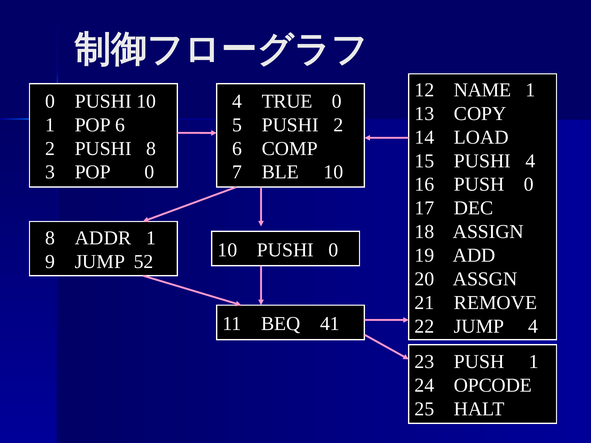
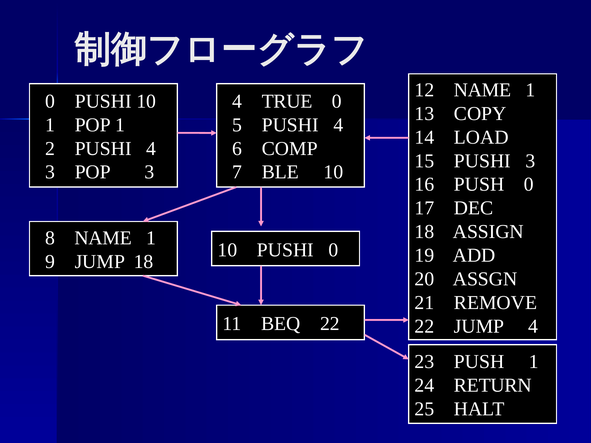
POP 6: 6 -> 1
5 PUSHI 2: 2 -> 4
2 PUSHI 8: 8 -> 4
PUSHI 4: 4 -> 3
POP 0: 0 -> 3
8 ADDR: ADDR -> NAME
JUMP 52: 52 -> 18
BEQ 41: 41 -> 22
OPCODE: OPCODE -> RETURN
